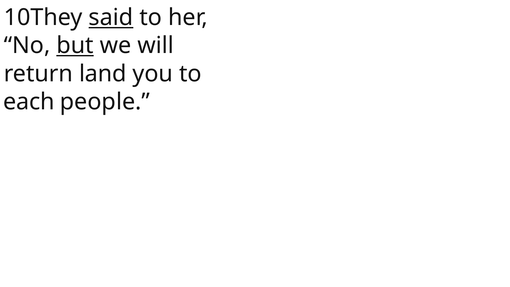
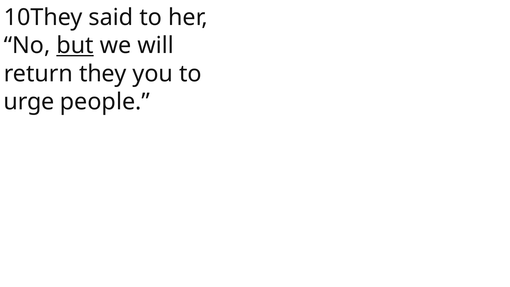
said underline: present -> none
land: land -> they
each: each -> urge
